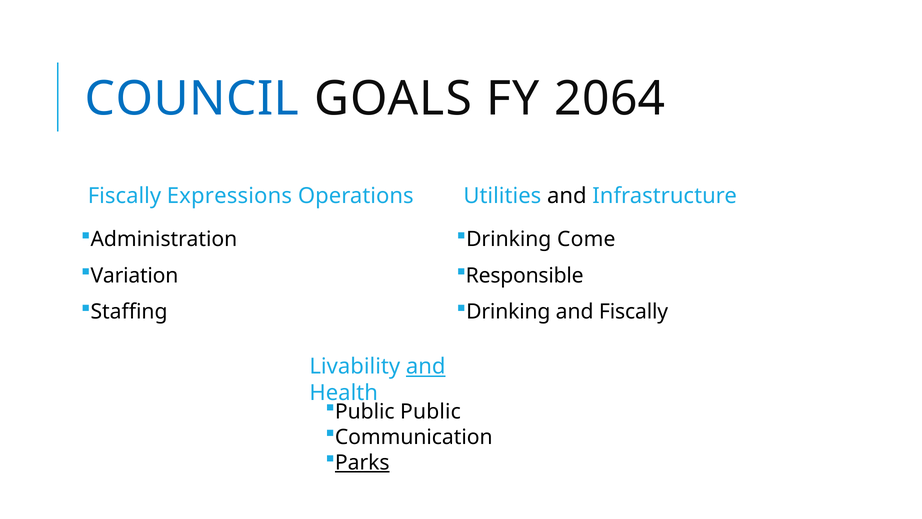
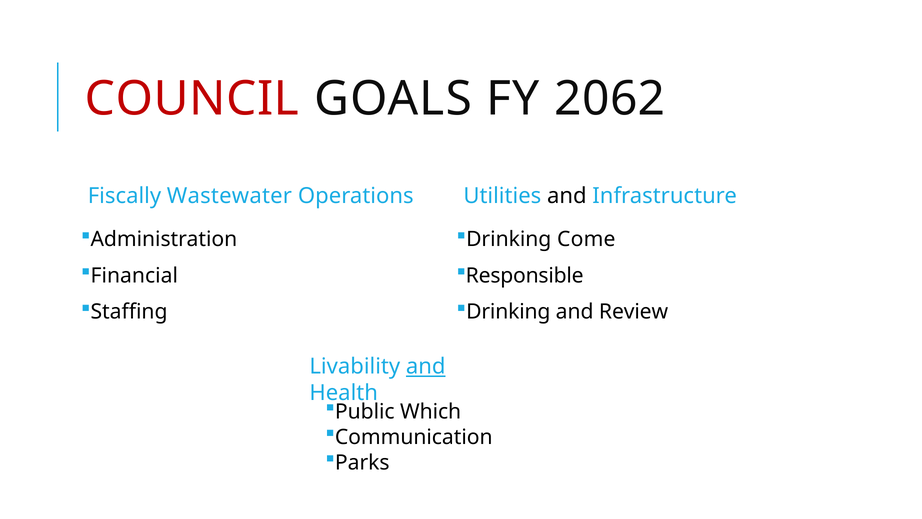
COUNCIL colour: blue -> red
2064: 2064 -> 2062
Expressions: Expressions -> Wastewater
Variation: Variation -> Financial
and Fiscally: Fiscally -> Review
Public Public: Public -> Which
Parks underline: present -> none
